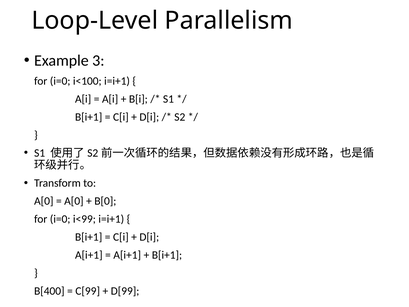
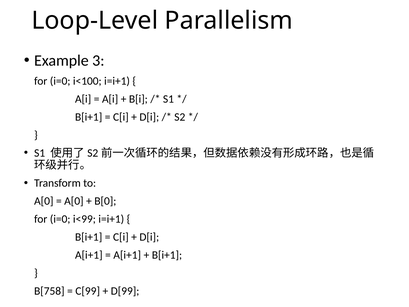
B[400: B[400 -> B[758
